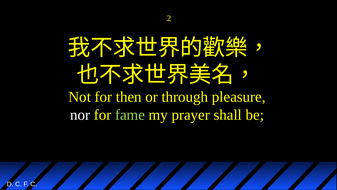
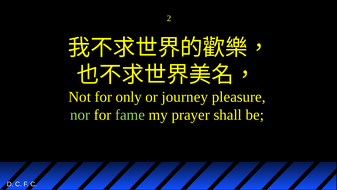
then: then -> only
through: through -> journey
nor colour: white -> light green
